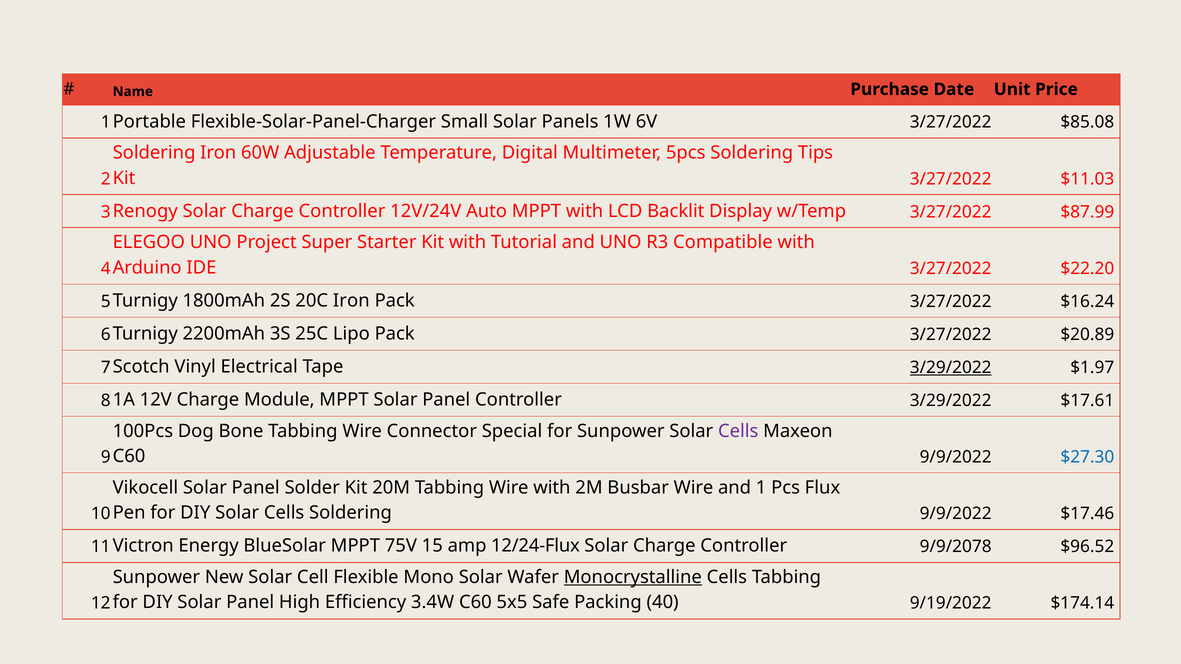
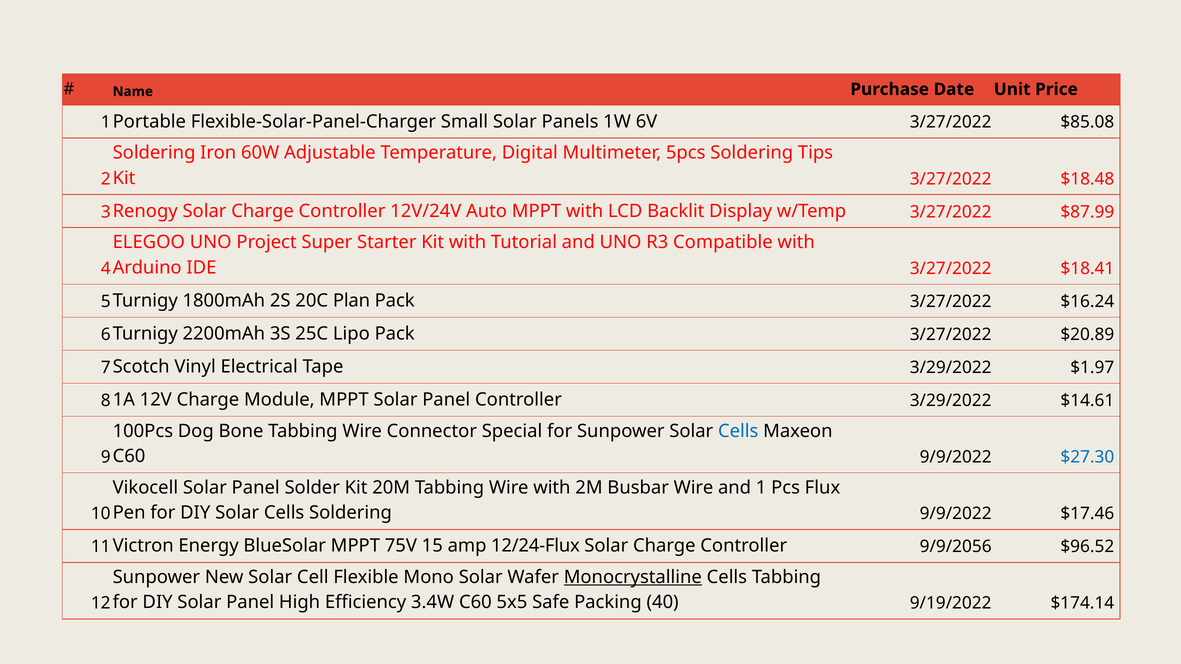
$11.03: $11.03 -> $18.48
$22.20: $22.20 -> $18.41
20C Iron: Iron -> Plan
3/29/2022 at (951, 368) underline: present -> none
$17.61: $17.61 -> $14.61
Cells at (738, 431) colour: purple -> blue
9/9/2078: 9/9/2078 -> 9/9/2056
